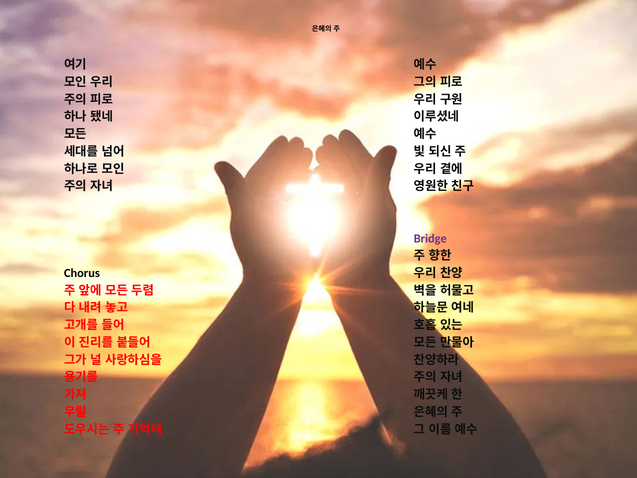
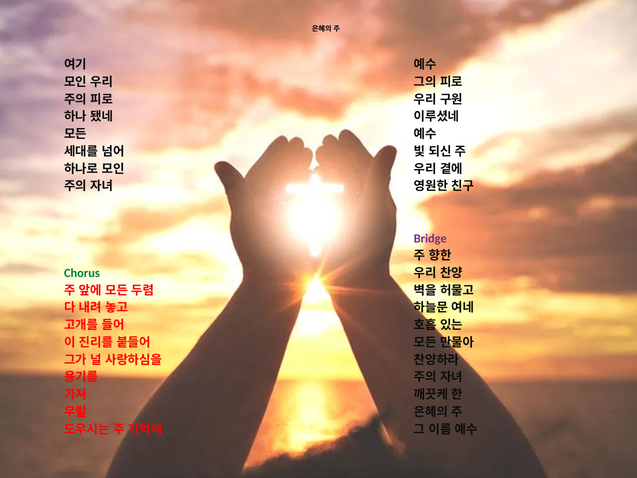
Chorus colour: black -> green
